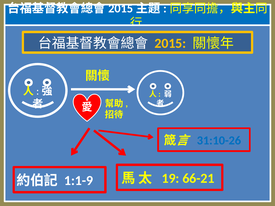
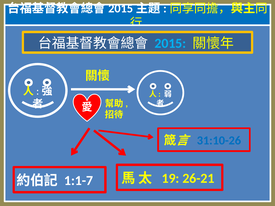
2015 colour: yellow -> light blue
66-21: 66-21 -> 26-21
1:1-9: 1:1-9 -> 1:1-7
